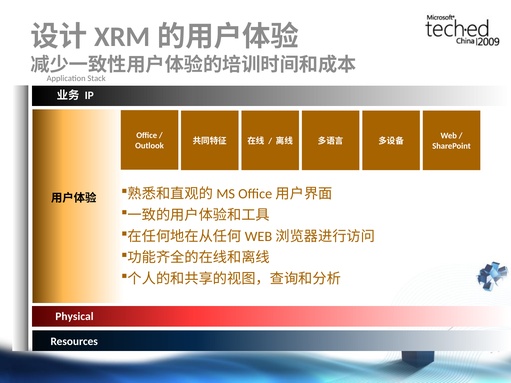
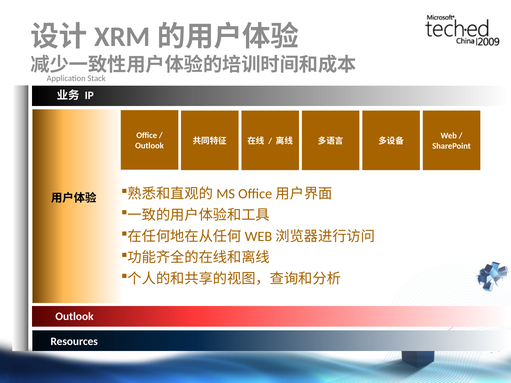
Physical at (74, 316): Physical -> Outlook
